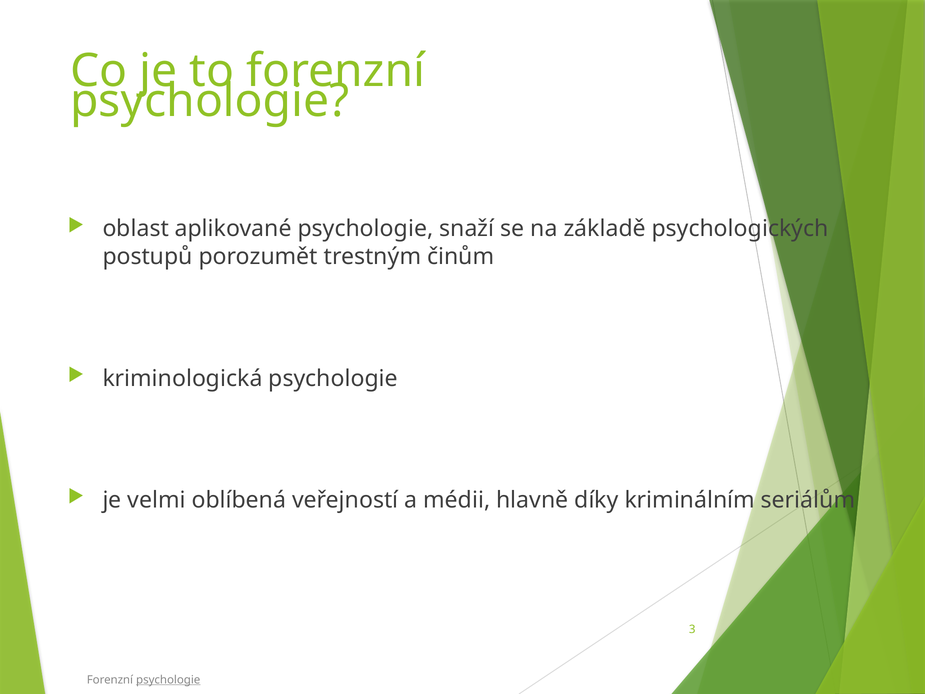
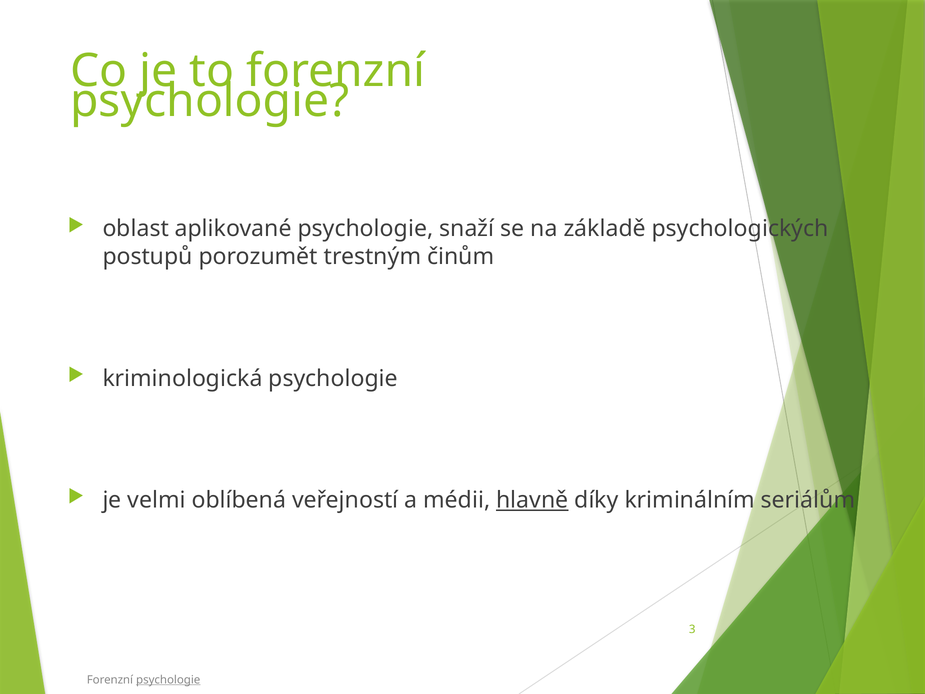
hlavně underline: none -> present
